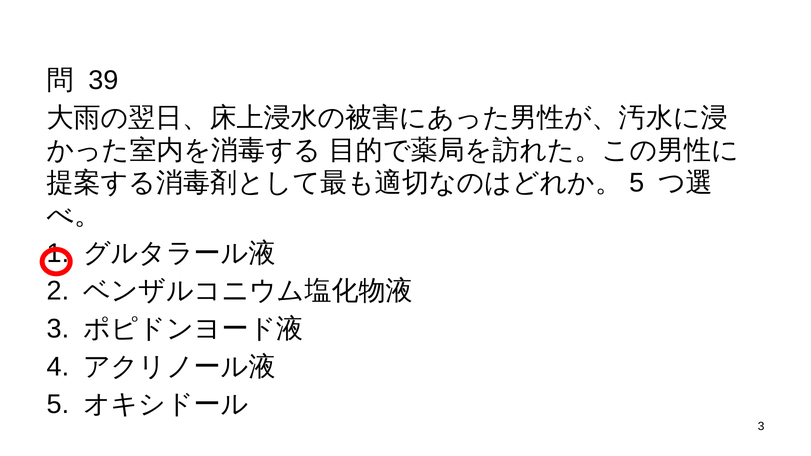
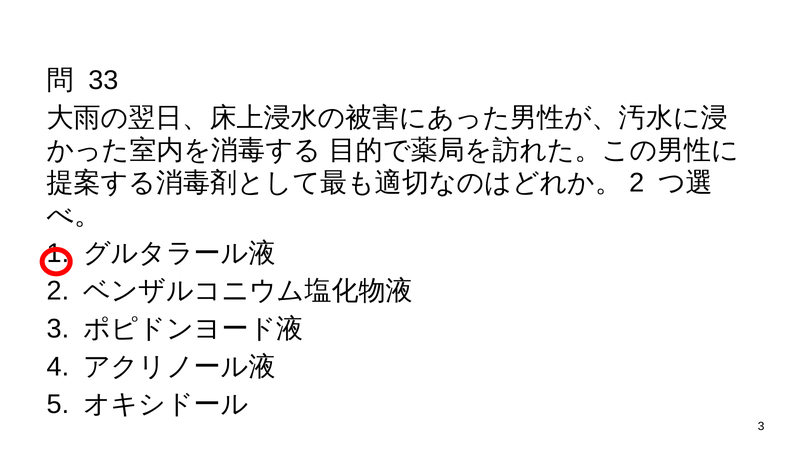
39: 39 -> 33
5 at (637, 183): 5 -> 2
